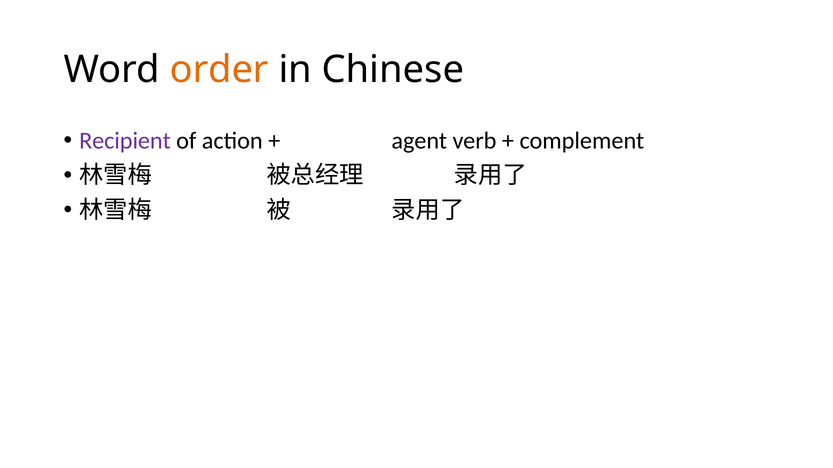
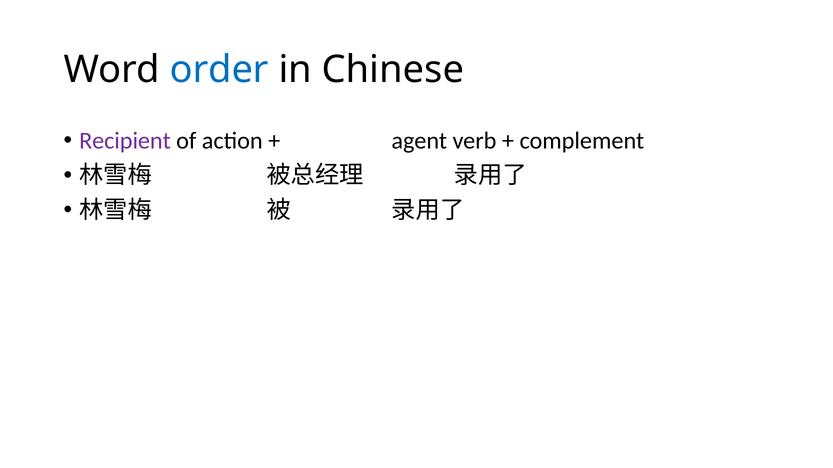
order colour: orange -> blue
